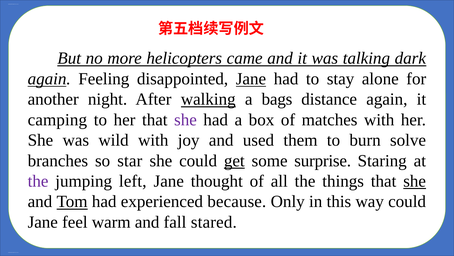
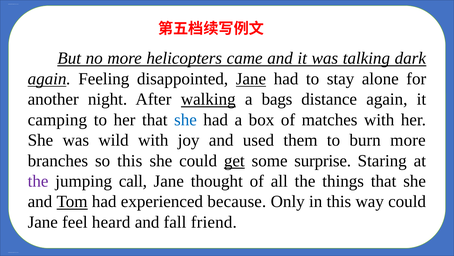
she at (185, 119) colour: purple -> blue
burn solve: solve -> more
so star: star -> this
left: left -> call
she at (415, 181) underline: present -> none
warm: warm -> heard
stared: stared -> friend
